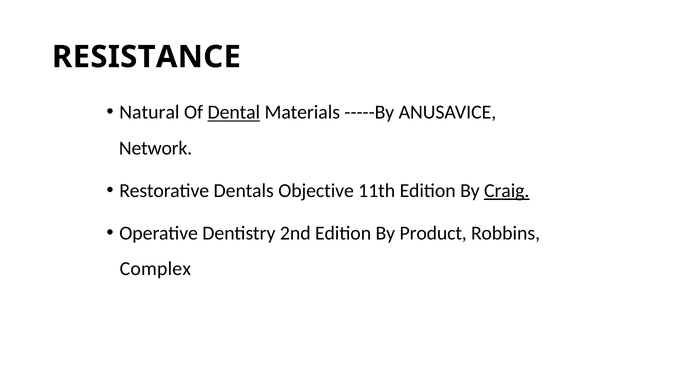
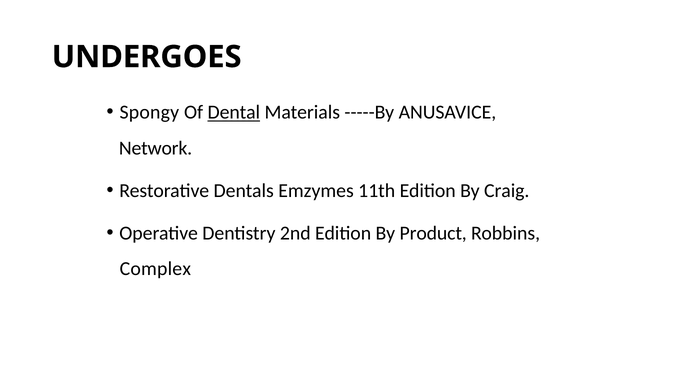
RESISTANCE: RESISTANCE -> UNDERGOES
Natural: Natural -> Spongy
Objective: Objective -> Emzymes
Craig underline: present -> none
